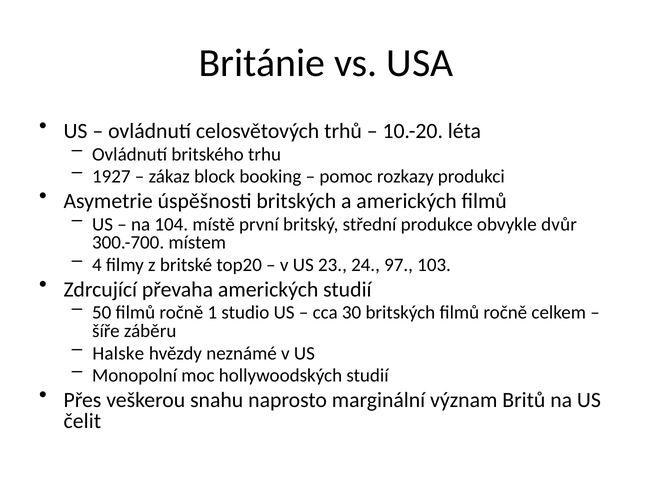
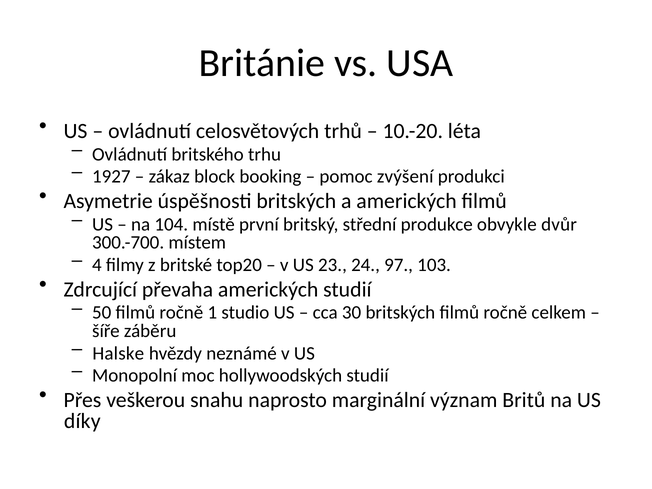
rozkazy: rozkazy -> zvýšení
čelit: čelit -> díky
